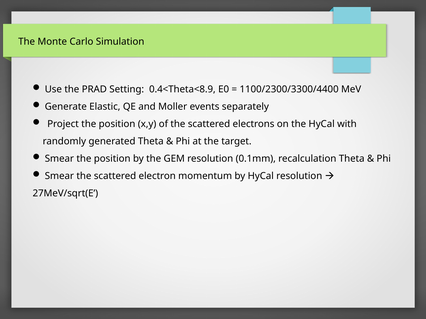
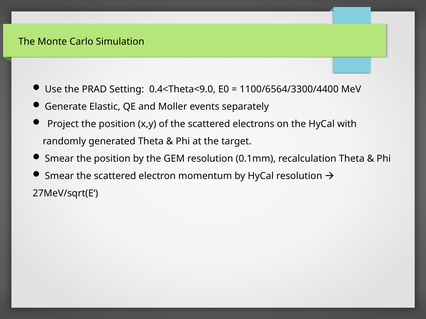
0.4<Theta<8.9: 0.4<Theta<8.9 -> 0.4<Theta<9.0
1100/2300/3300/4400: 1100/2300/3300/4400 -> 1100/6564/3300/4400
